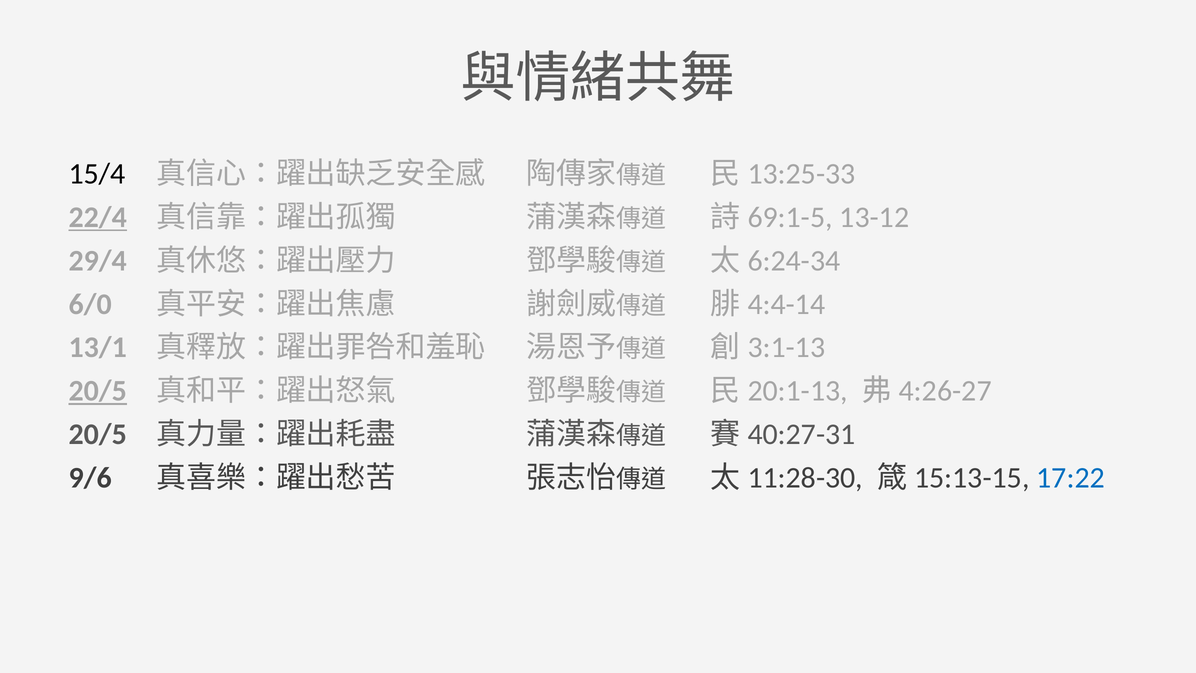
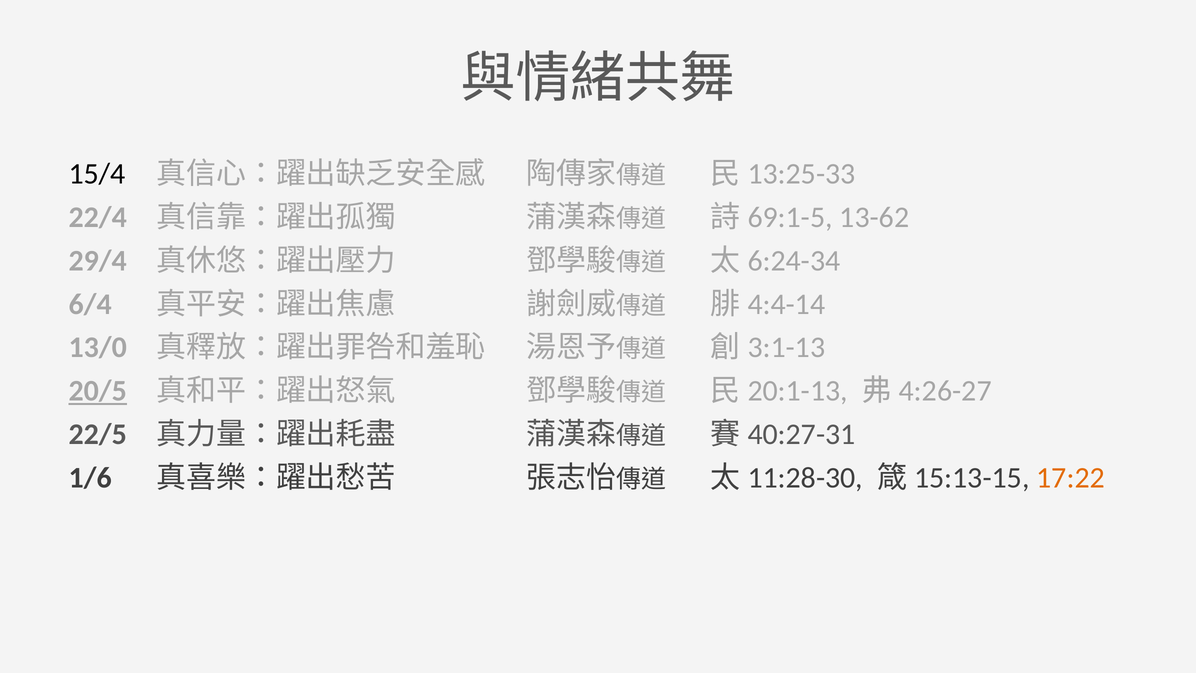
22/4 underline: present -> none
13-12: 13-12 -> 13-62
6/0: 6/0 -> 6/4
13/1: 13/1 -> 13/0
20/5 at (98, 434): 20/5 -> 22/5
9/6: 9/6 -> 1/6
17:22 colour: blue -> orange
